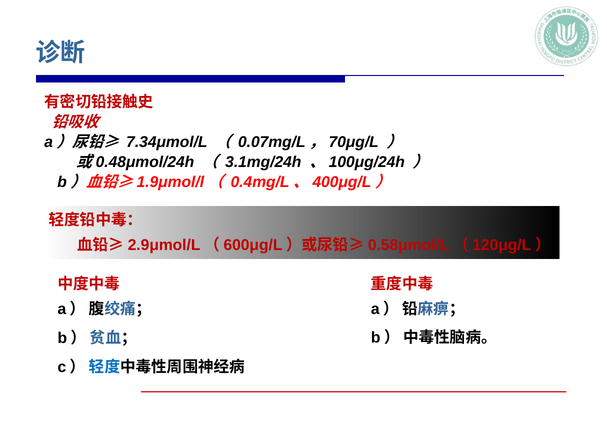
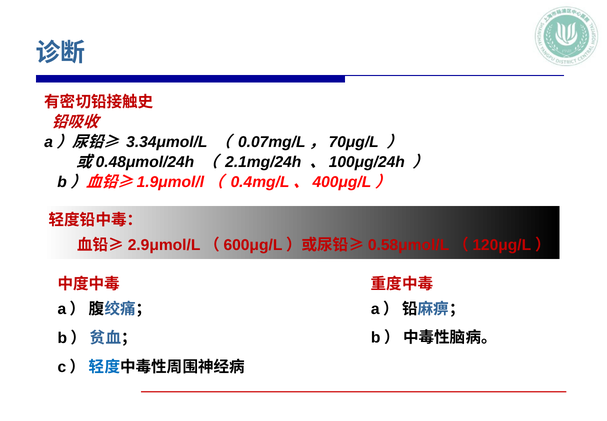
7.34μmol/L: 7.34μmol/L -> 3.34μmol/L
3.1mg/24h: 3.1mg/24h -> 2.1mg/24h
